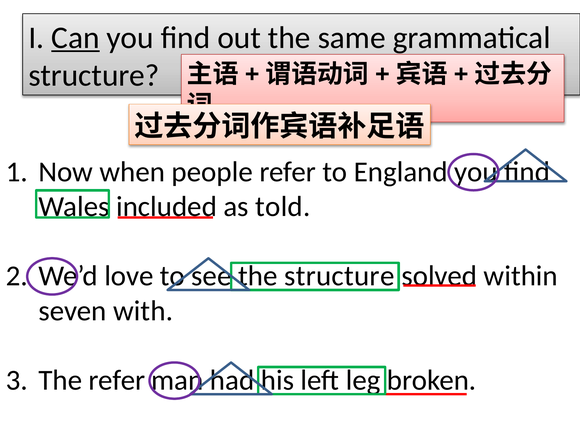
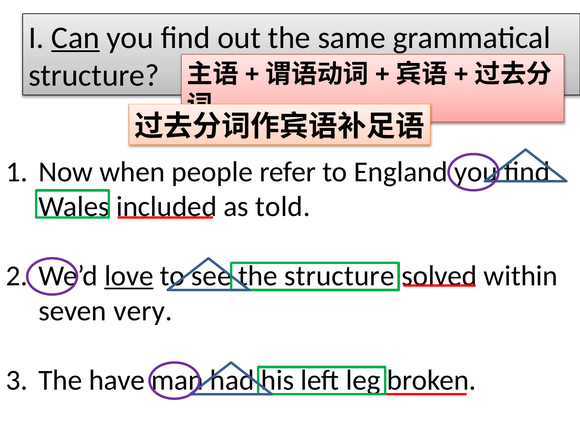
love underline: none -> present
with: with -> very
The refer: refer -> have
